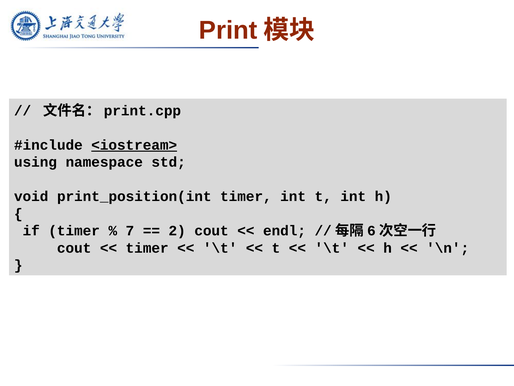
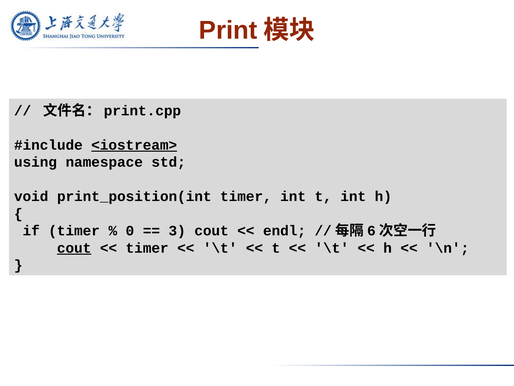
7: 7 -> 0
2: 2 -> 3
cout at (74, 248) underline: none -> present
